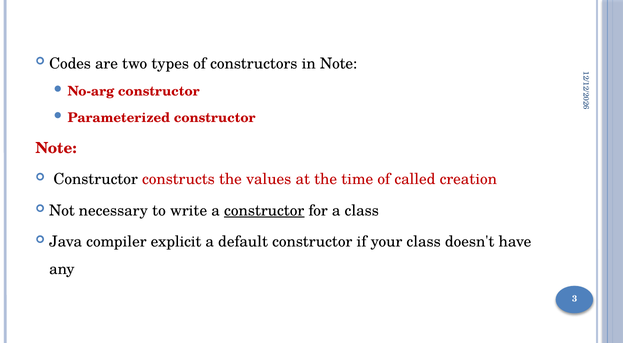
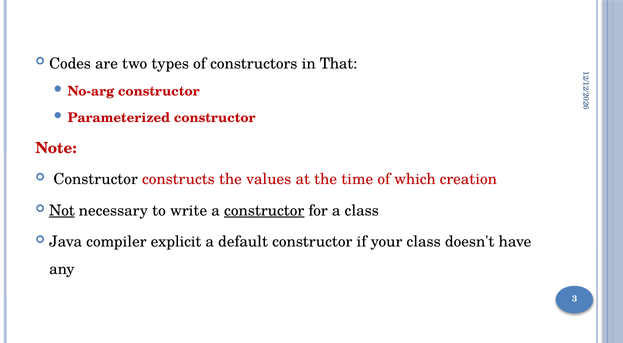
in Note: Note -> That
called: called -> which
Not underline: none -> present
